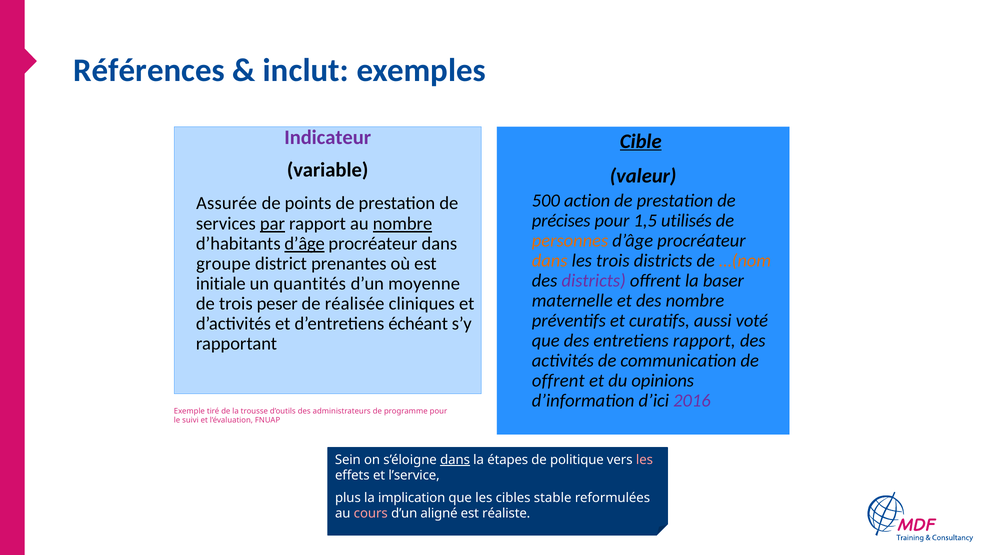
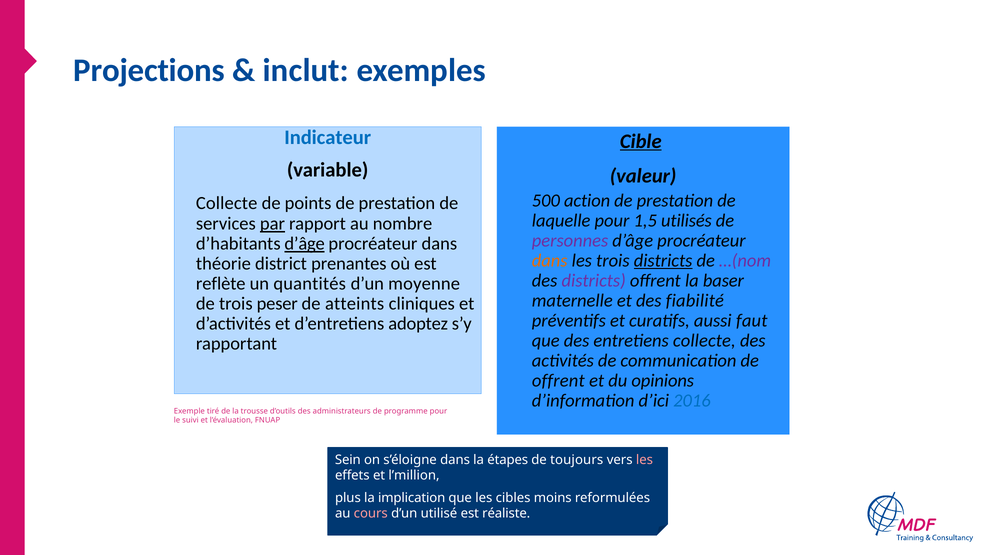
Références: Références -> Projections
Indicateur colour: purple -> blue
Assurée at (227, 203): Assurée -> Collecte
précises: précises -> laquelle
nombre at (403, 224) underline: present -> none
personnes colour: orange -> purple
districts at (663, 261) underline: none -> present
…(nom colour: orange -> purple
groupe: groupe -> théorie
initiale: initiale -> reflète
des nombre: nombre -> fiabilité
réalisée: réalisée -> atteints
voté: voté -> faut
échéant: échéant -> adoptez
entretiens rapport: rapport -> collecte
2016 colour: purple -> blue
dans at (455, 460) underline: present -> none
politique: politique -> toujours
l’service: l’service -> l’million
stable: stable -> moins
aligné: aligné -> utilisé
